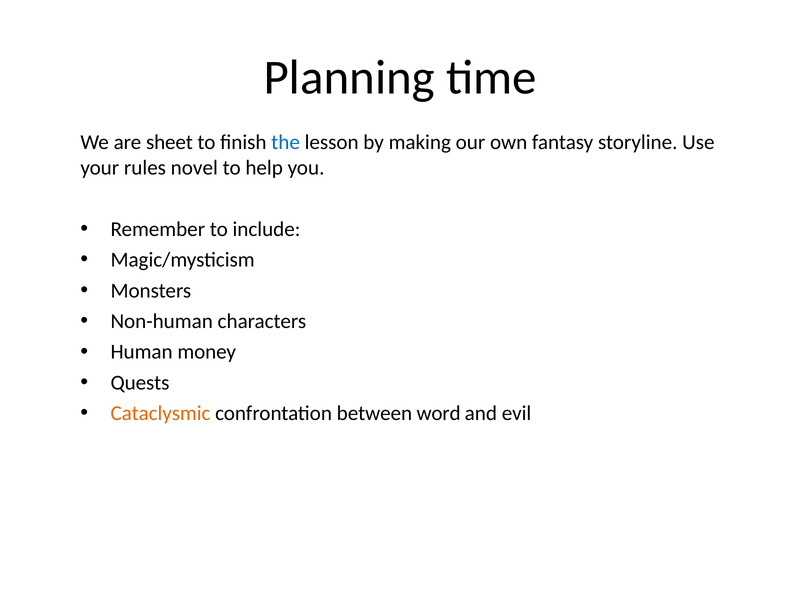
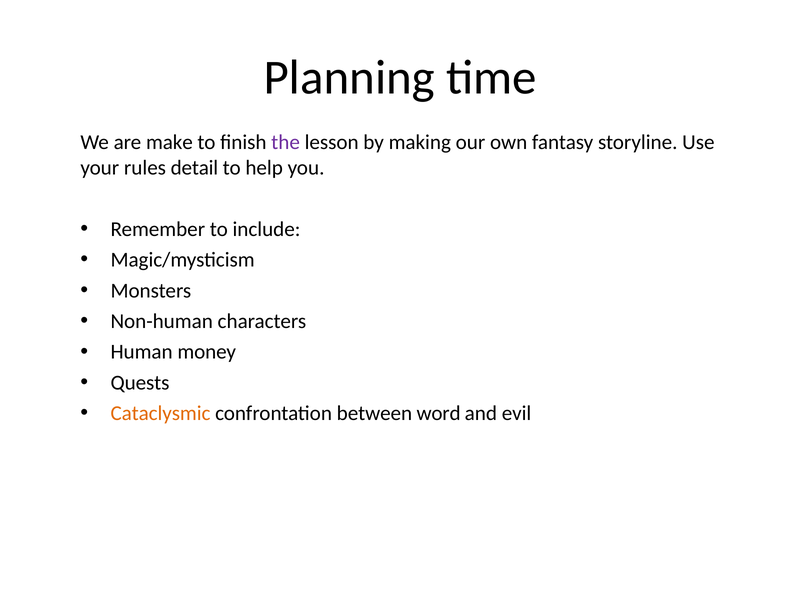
sheet: sheet -> make
the colour: blue -> purple
novel: novel -> detail
